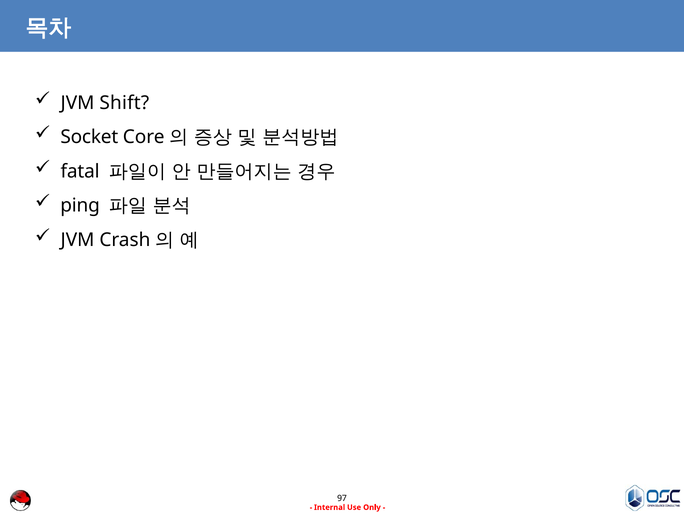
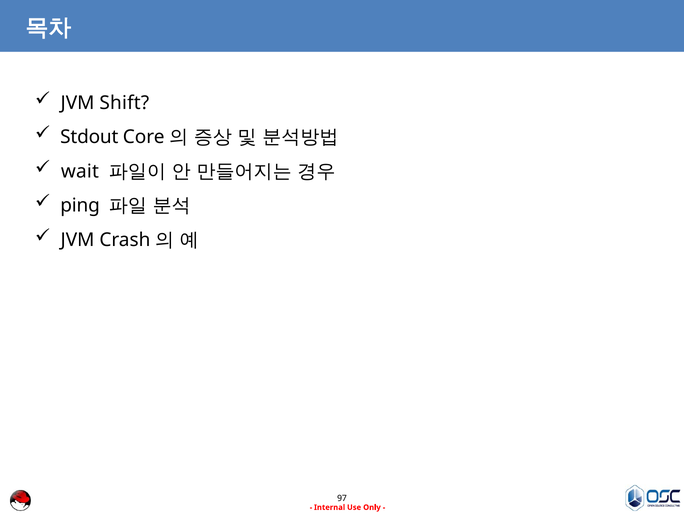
Socket: Socket -> Stdout
fatal: fatal -> wait
